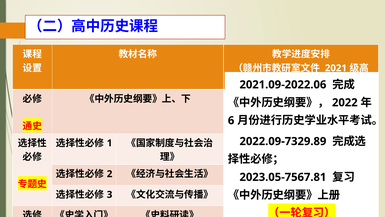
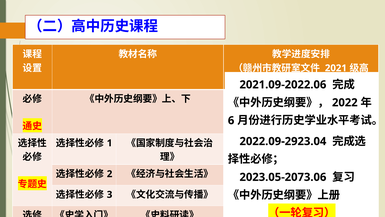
2022.09-7329.89: 2022.09-7329.89 -> 2022.09-2923.04
2023.05-7567.81: 2023.05-7567.81 -> 2023.05-2073.06
